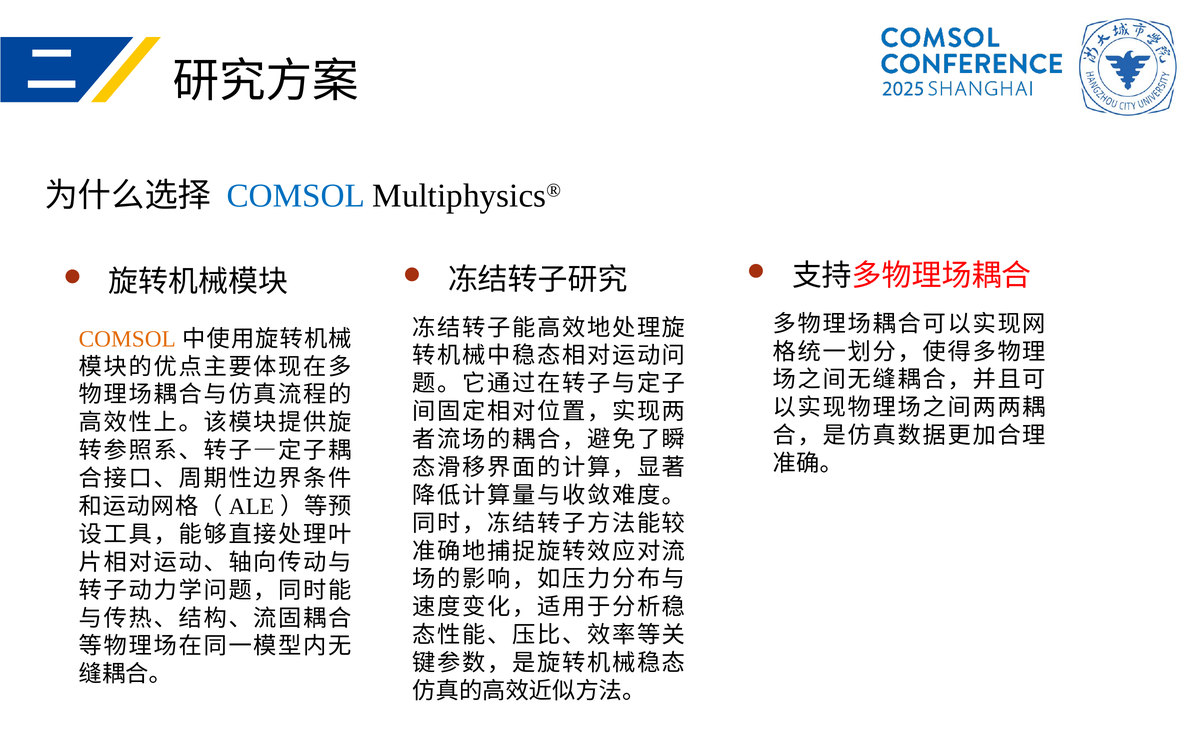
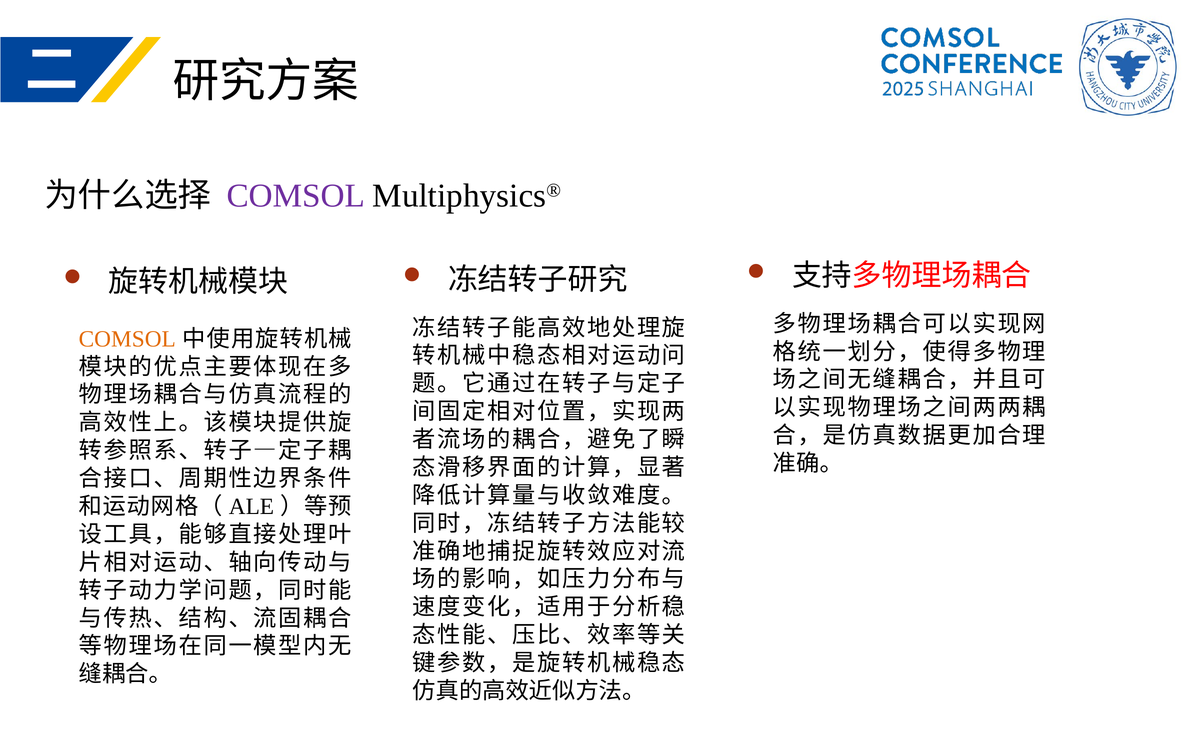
COMSOL at (296, 196) colour: blue -> purple
